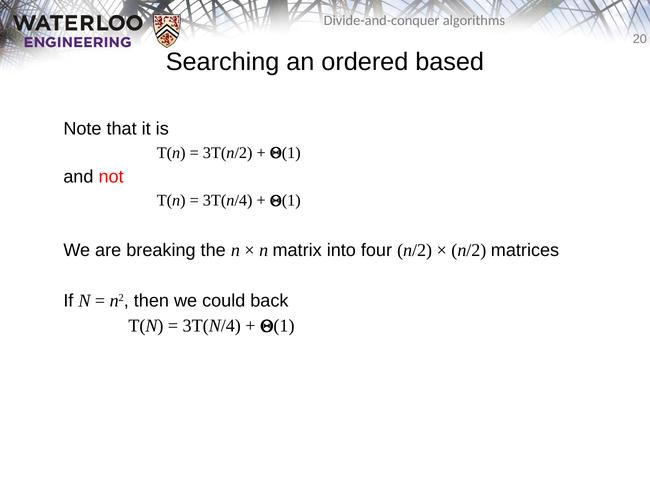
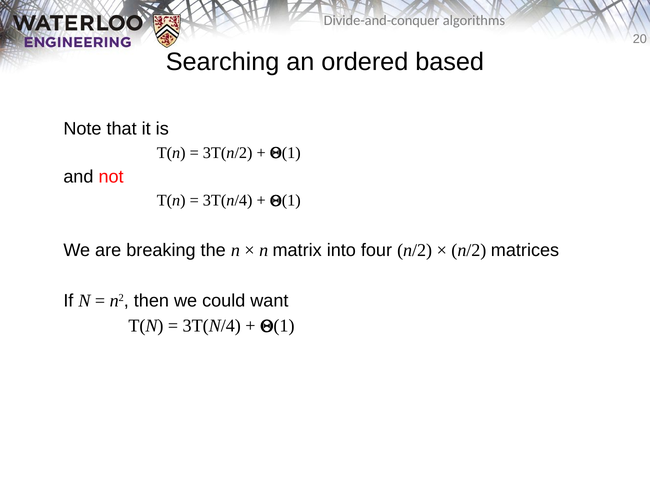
back: back -> want
